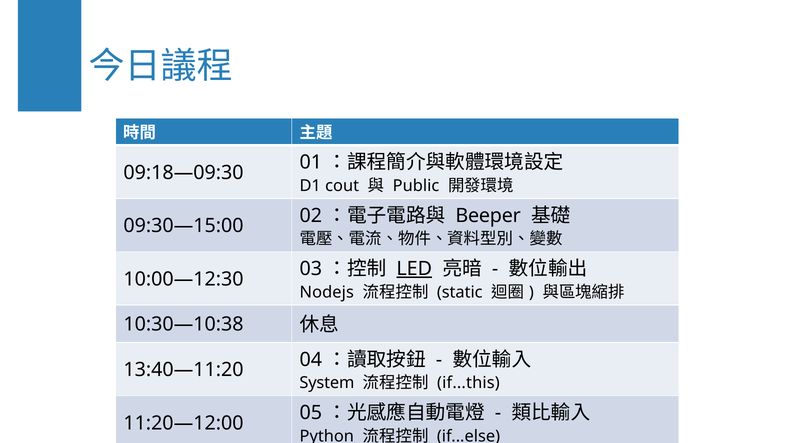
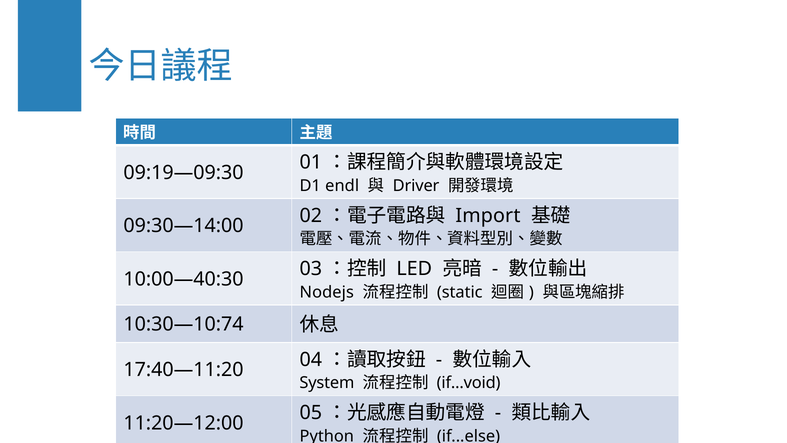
09:18—09:30: 09:18—09:30 -> 09:19—09:30
cout: cout -> endl
Public: Public -> Driver
Beeper: Beeper -> Import
09:30—15:00: 09:30—15:00 -> 09:30—14:00
LED underline: present -> none
10:00—12:30: 10:00—12:30 -> 10:00—40:30
10:30—10:38: 10:30—10:38 -> 10:30—10:74
13:40—11:20: 13:40—11:20 -> 17:40—11:20
if...this: if...this -> if...void
